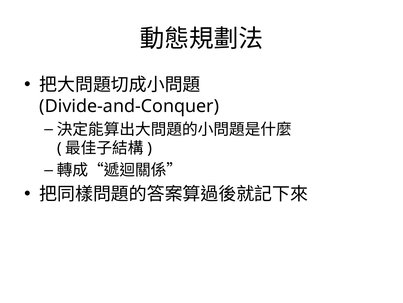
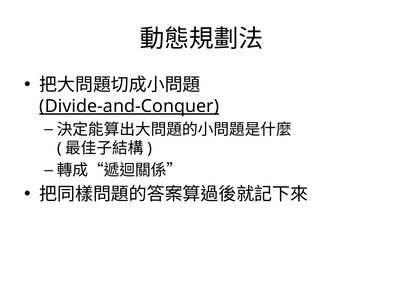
Divide-and-Conquer underline: none -> present
